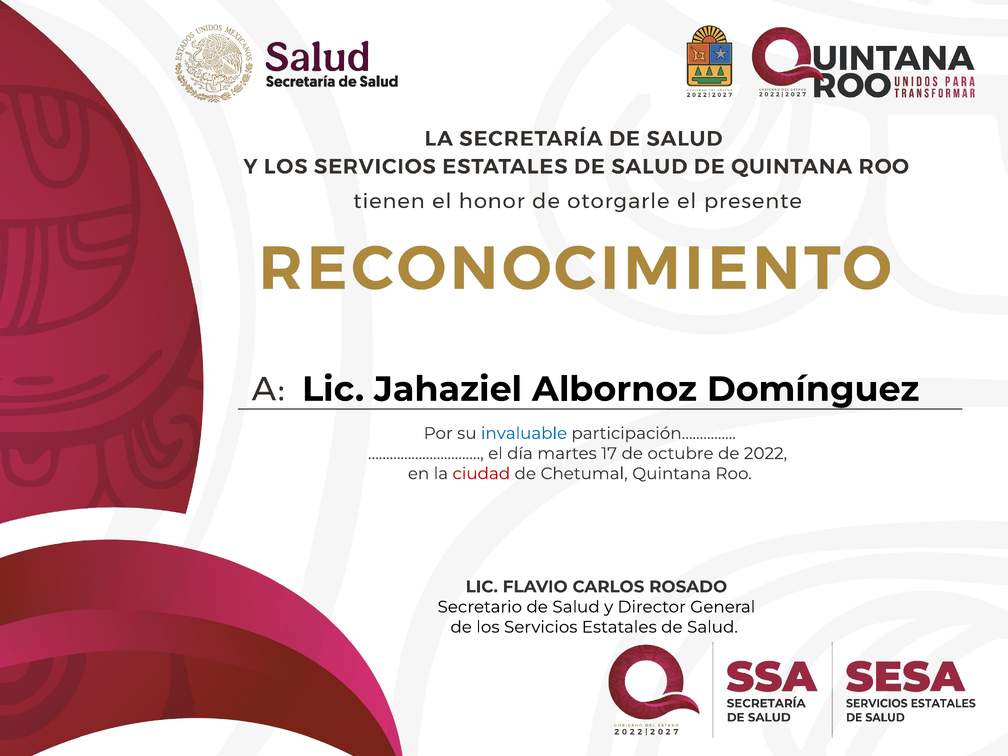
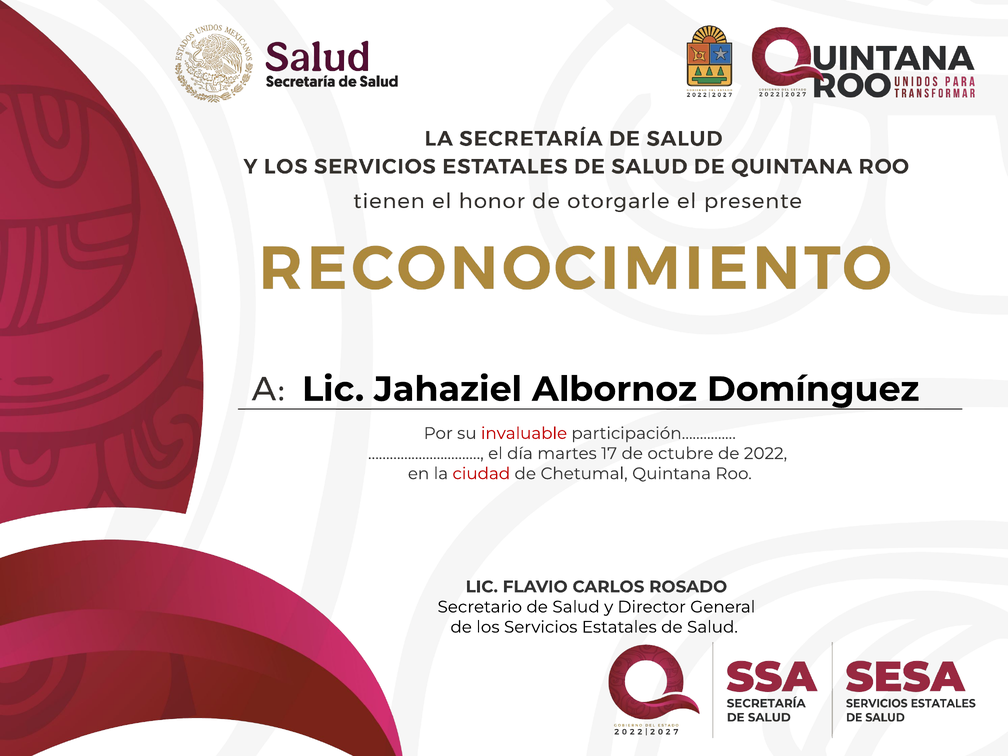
invaluable colour: blue -> red
